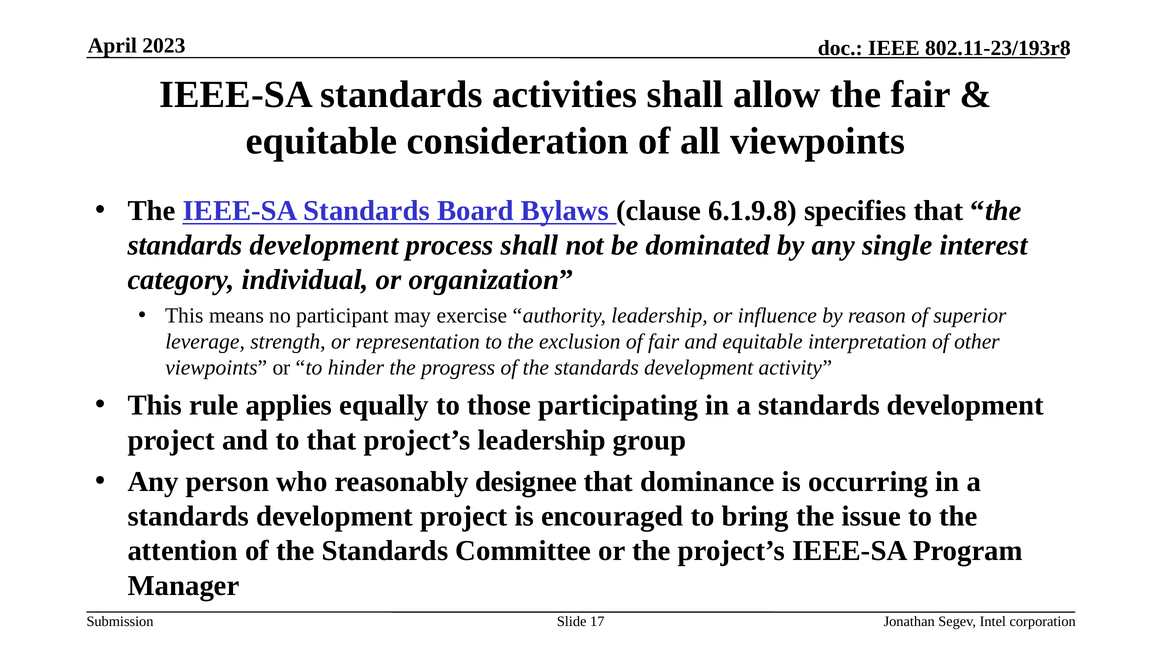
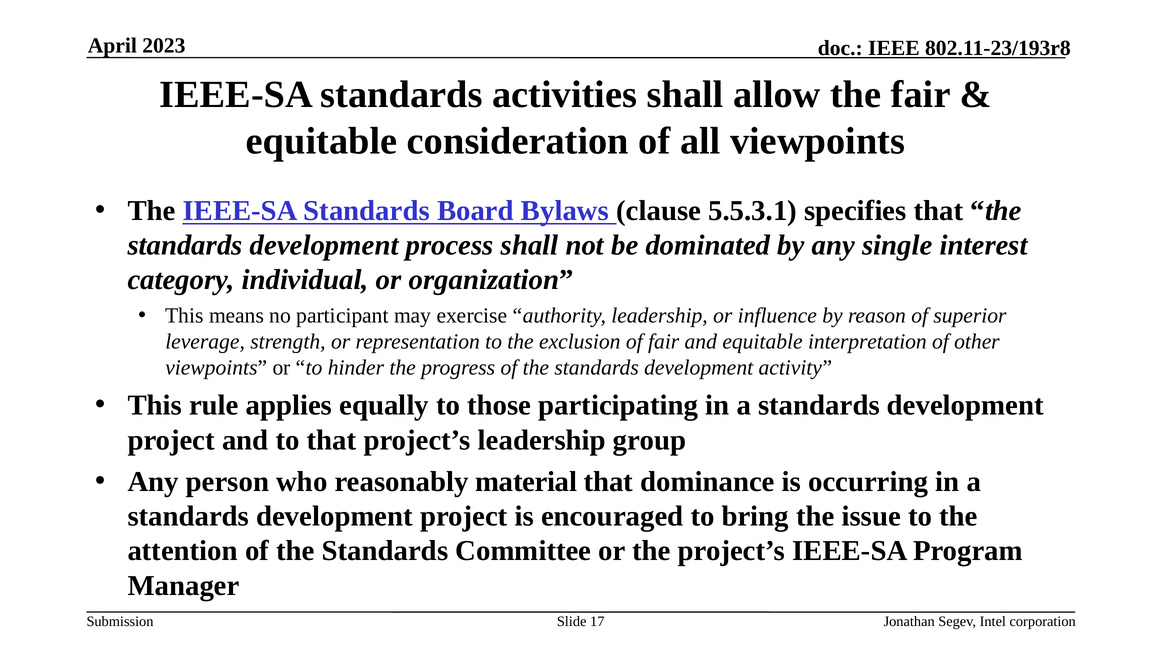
6.1.9.8: 6.1.9.8 -> 5.5.3.1
designee: designee -> material
